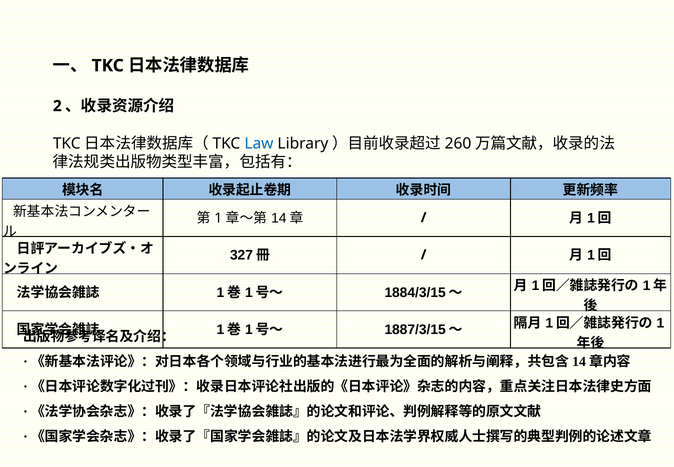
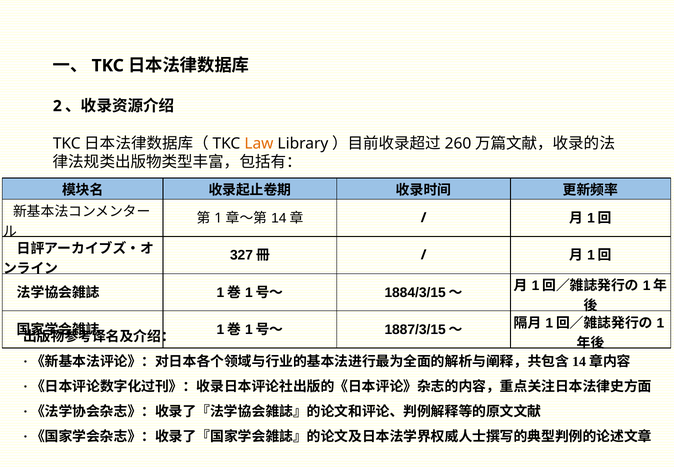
Law colour: blue -> orange
